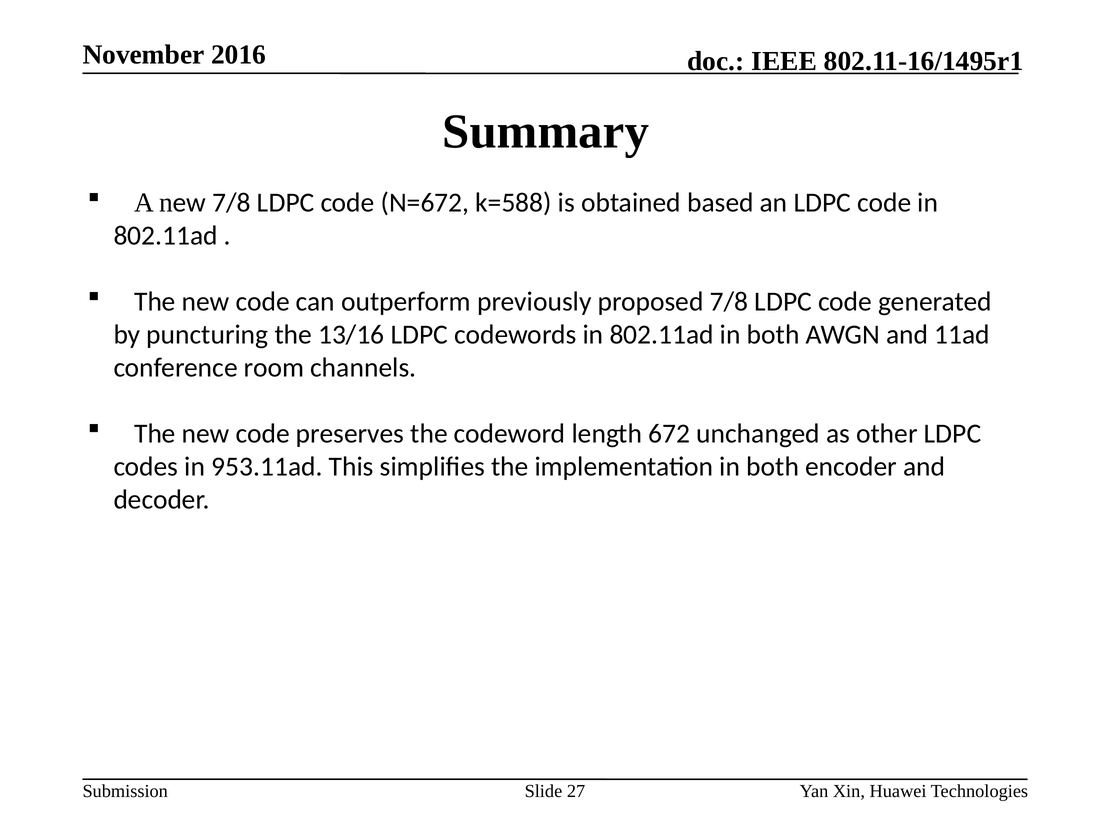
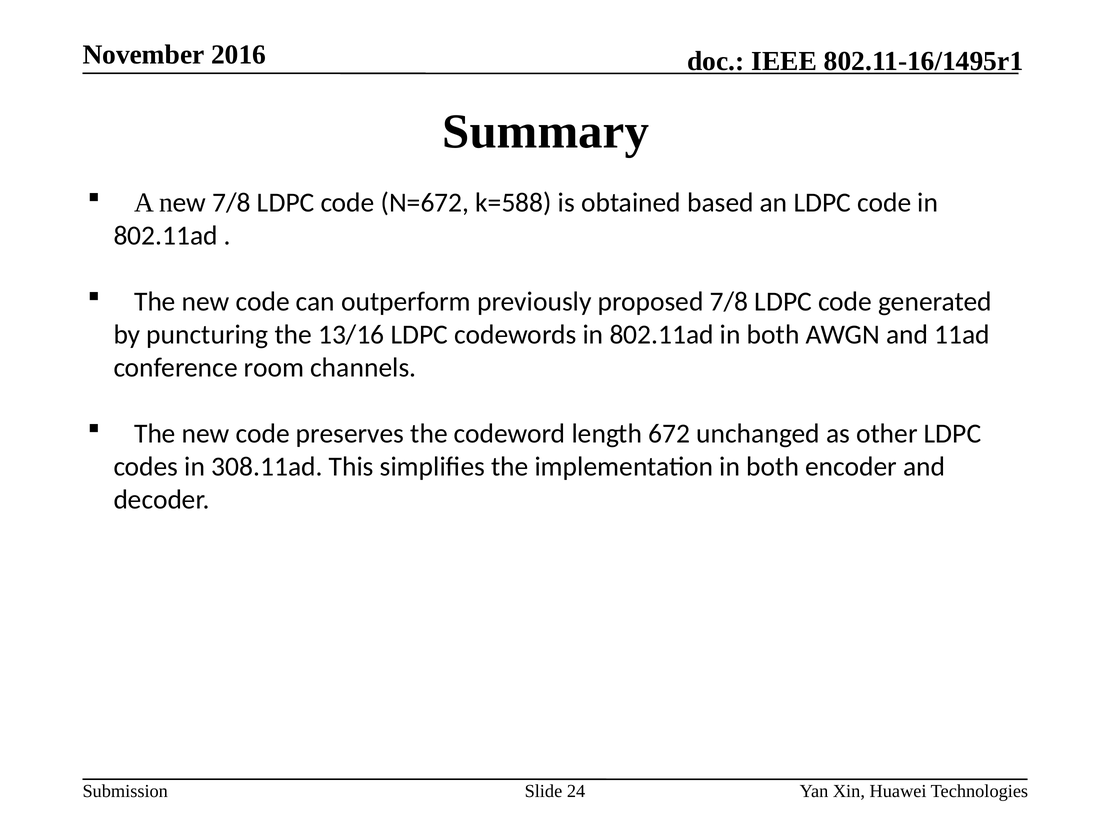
953.11ad: 953.11ad -> 308.11ad
27: 27 -> 24
